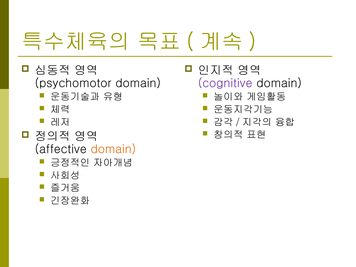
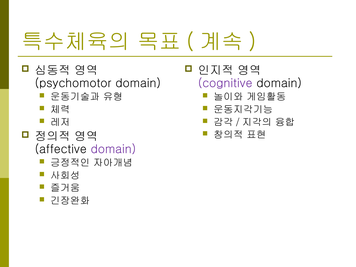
domain at (113, 149) colour: orange -> purple
